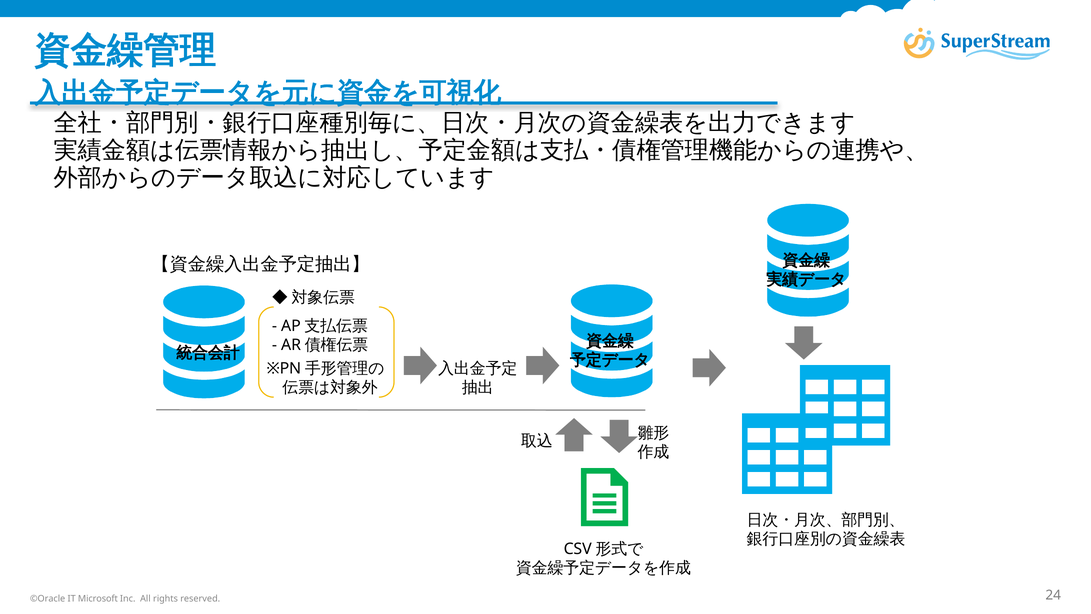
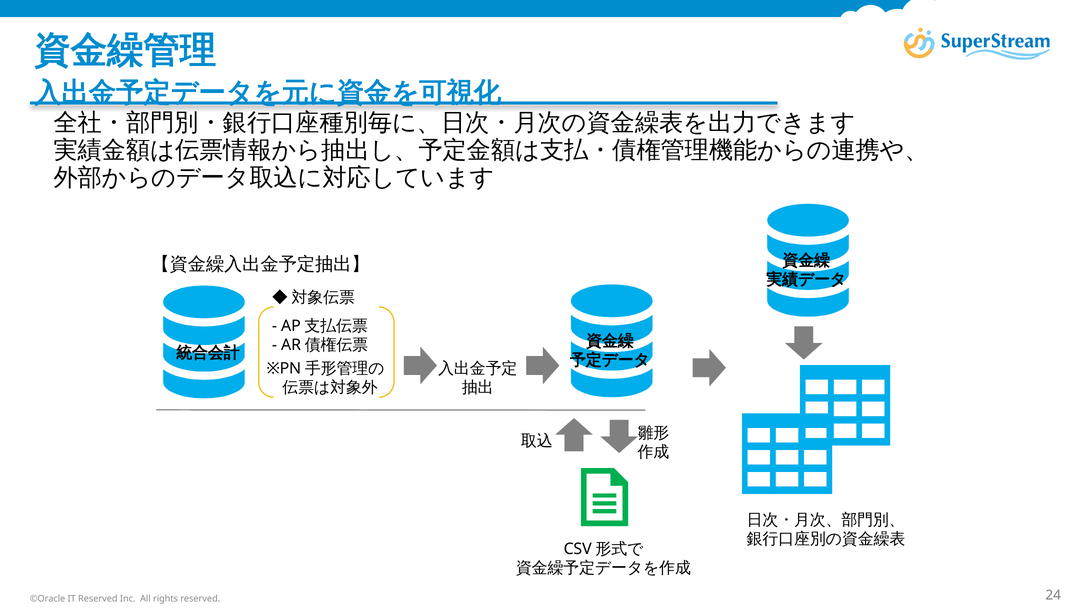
IT Microsoft: Microsoft -> Reserved
